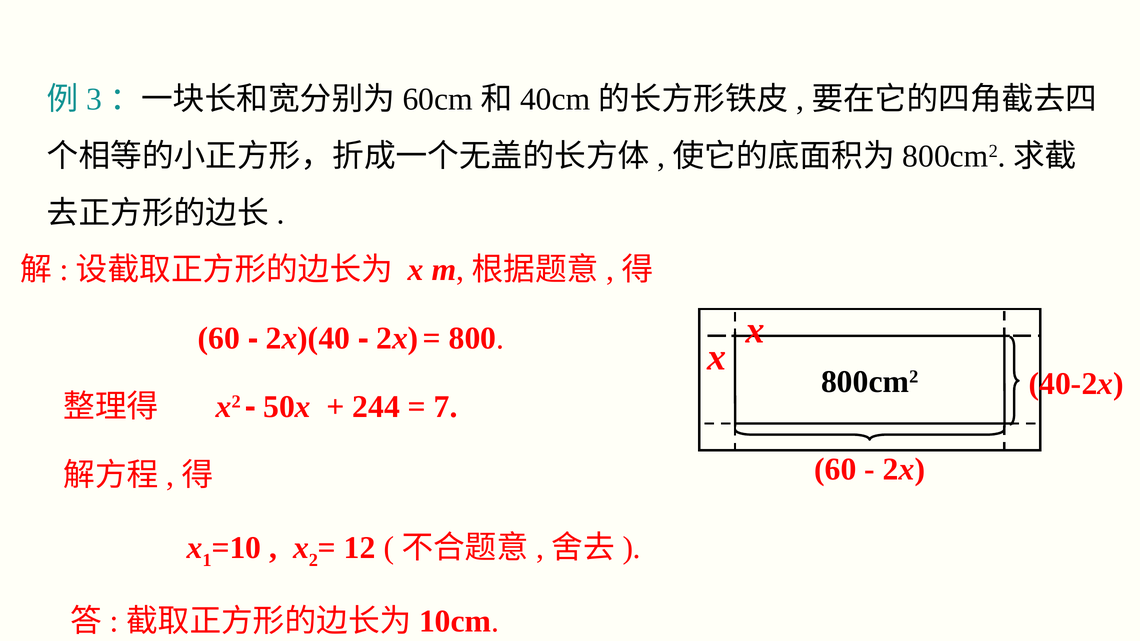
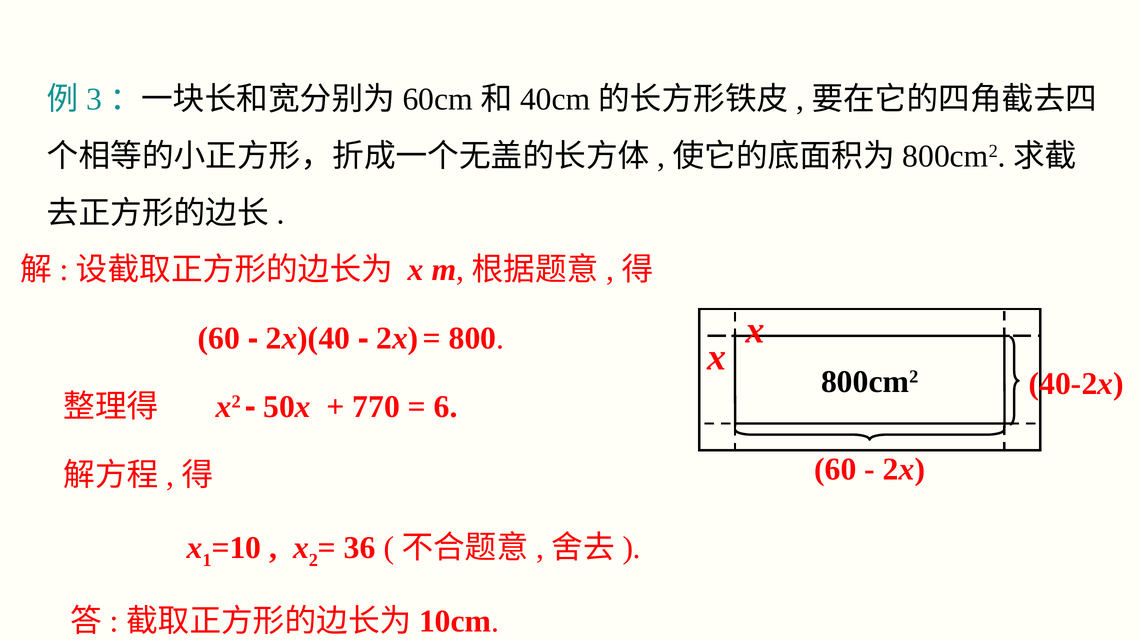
244: 244 -> 770
7: 7 -> 6
12: 12 -> 36
